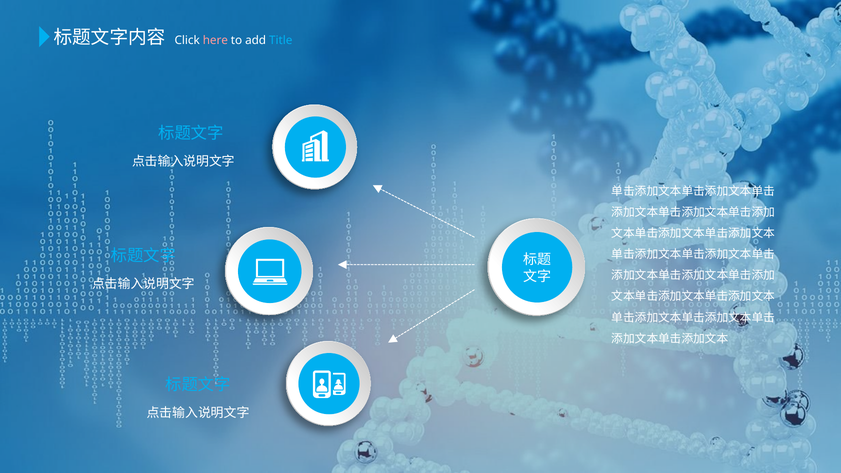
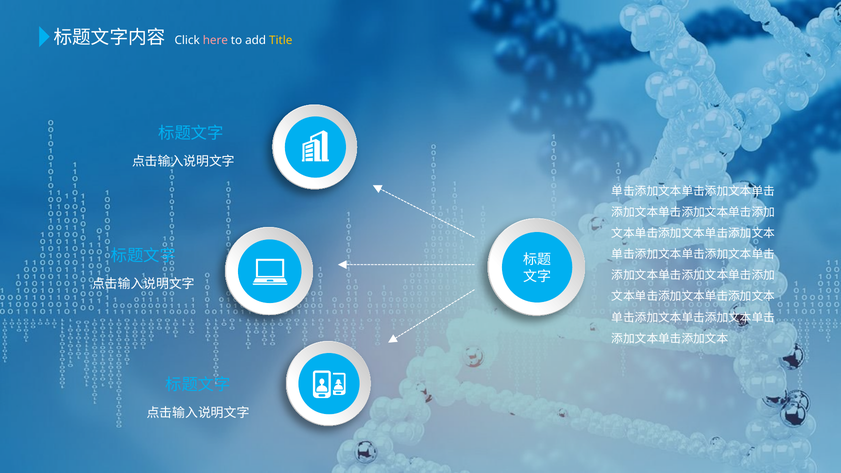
Title colour: light blue -> yellow
